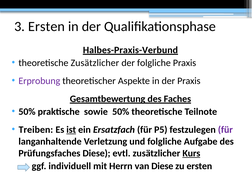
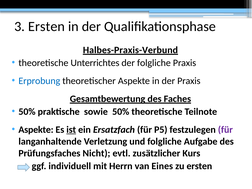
theoretische Zusätzlicher: Zusätzlicher -> Unterrichtes
Erprobung colour: purple -> blue
Treiben at (36, 130): Treiben -> Aspekte
Prüfungsfaches Diese: Diese -> Nicht
Kurs underline: present -> none
van Diese: Diese -> Eines
